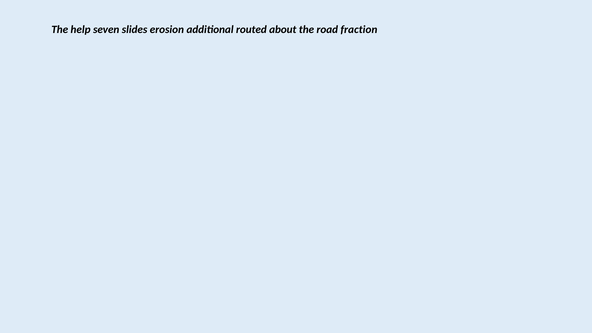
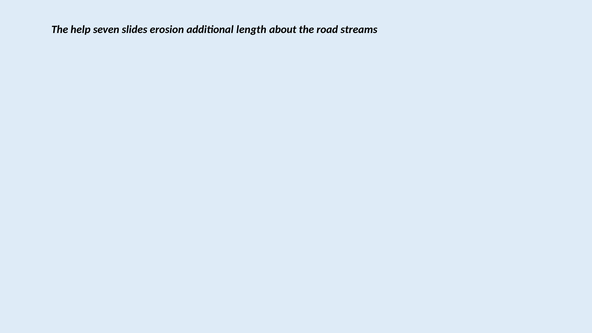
routed: routed -> length
fraction: fraction -> streams
